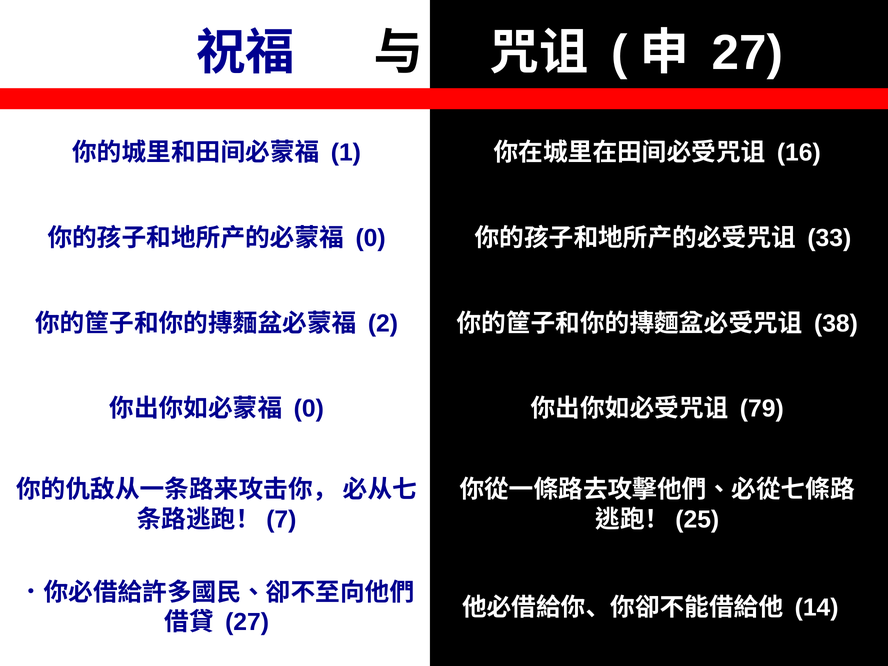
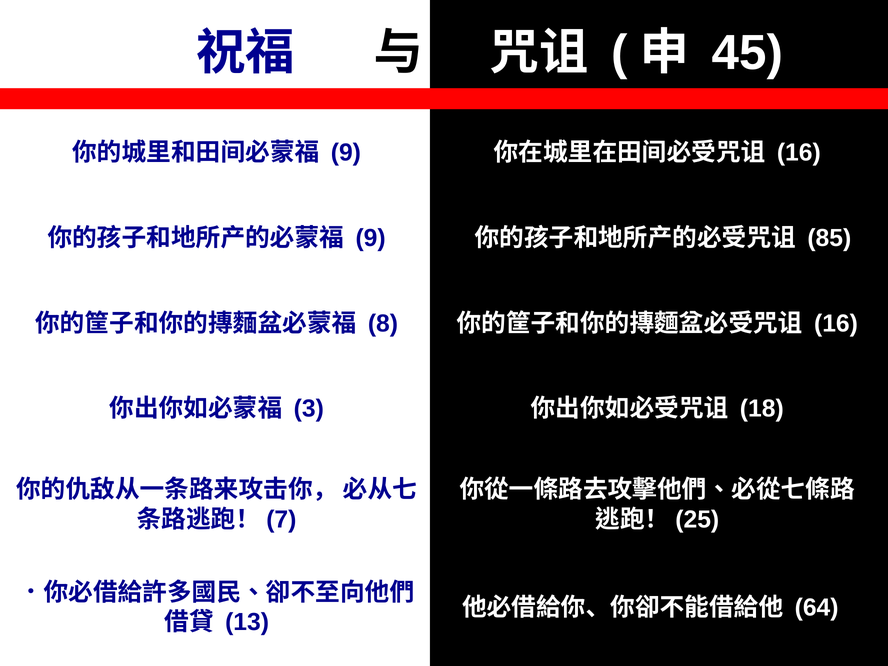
27 at (747, 53): 27 -> 45
1 at (346, 153): 1 -> 9
0 at (371, 238): 0 -> 9
33: 33 -> 85
2: 2 -> 8
38 at (836, 323): 38 -> 16
0 at (309, 409): 0 -> 3
79: 79 -> 18
14: 14 -> 64
27 at (247, 622): 27 -> 13
